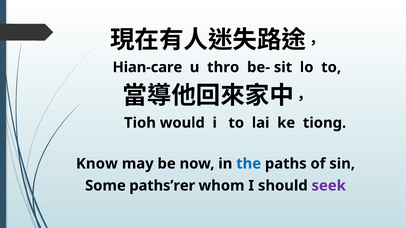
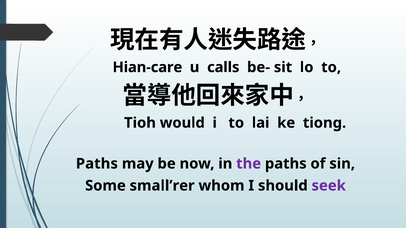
thro: thro -> calls
Know at (97, 164): Know -> Paths
the colour: blue -> purple
paths’rer: paths’rer -> small’rer
